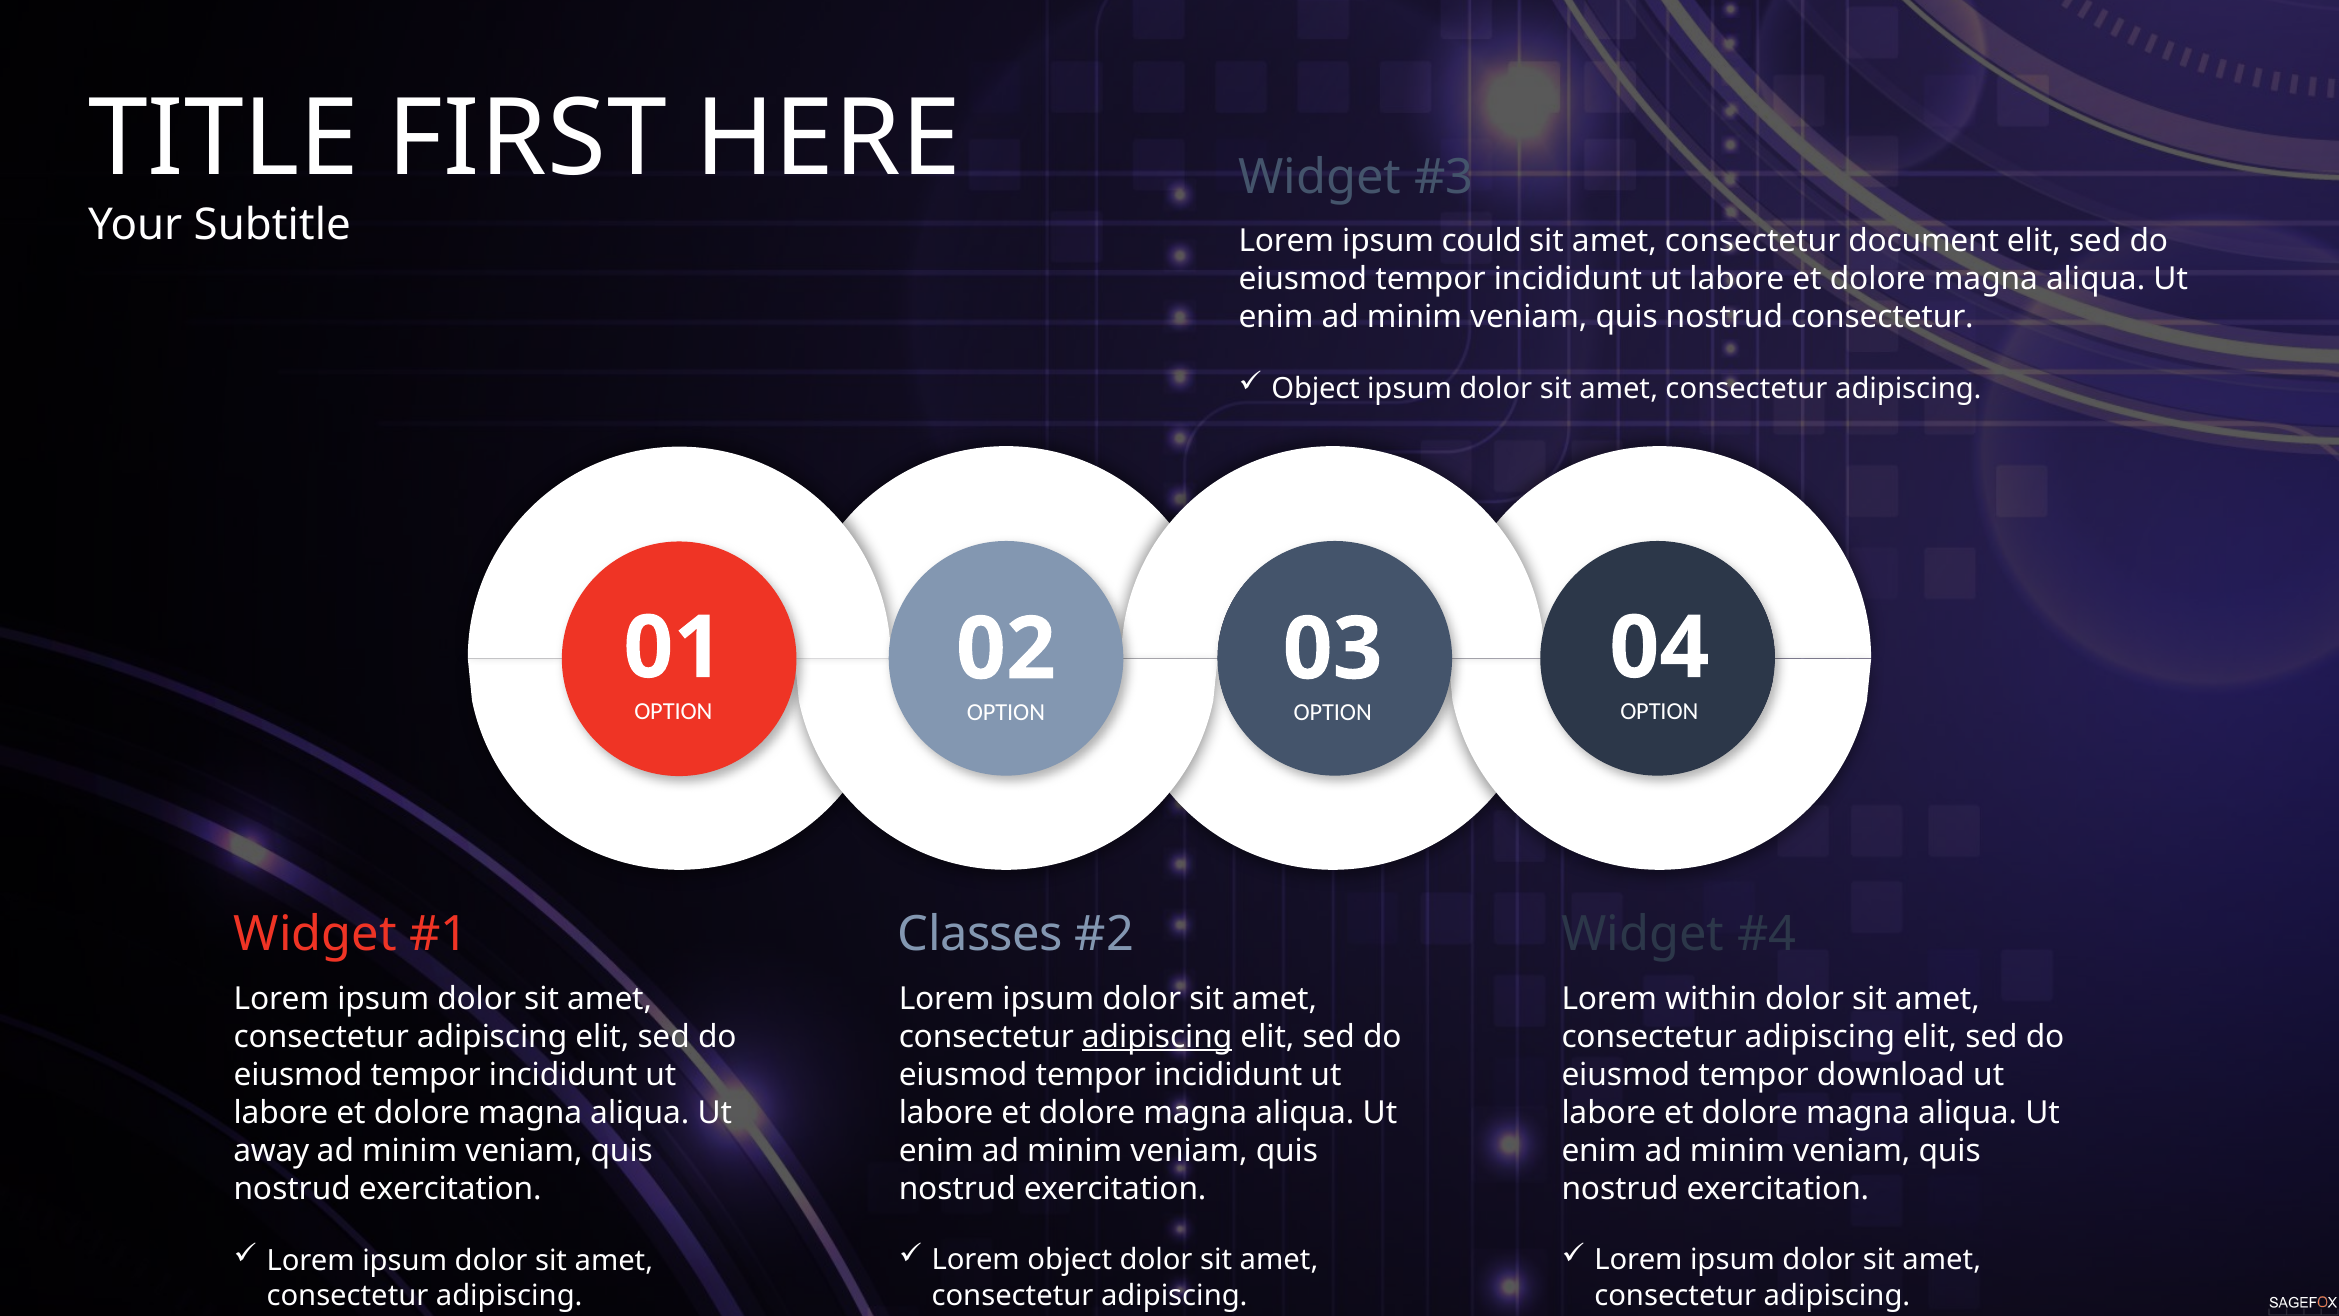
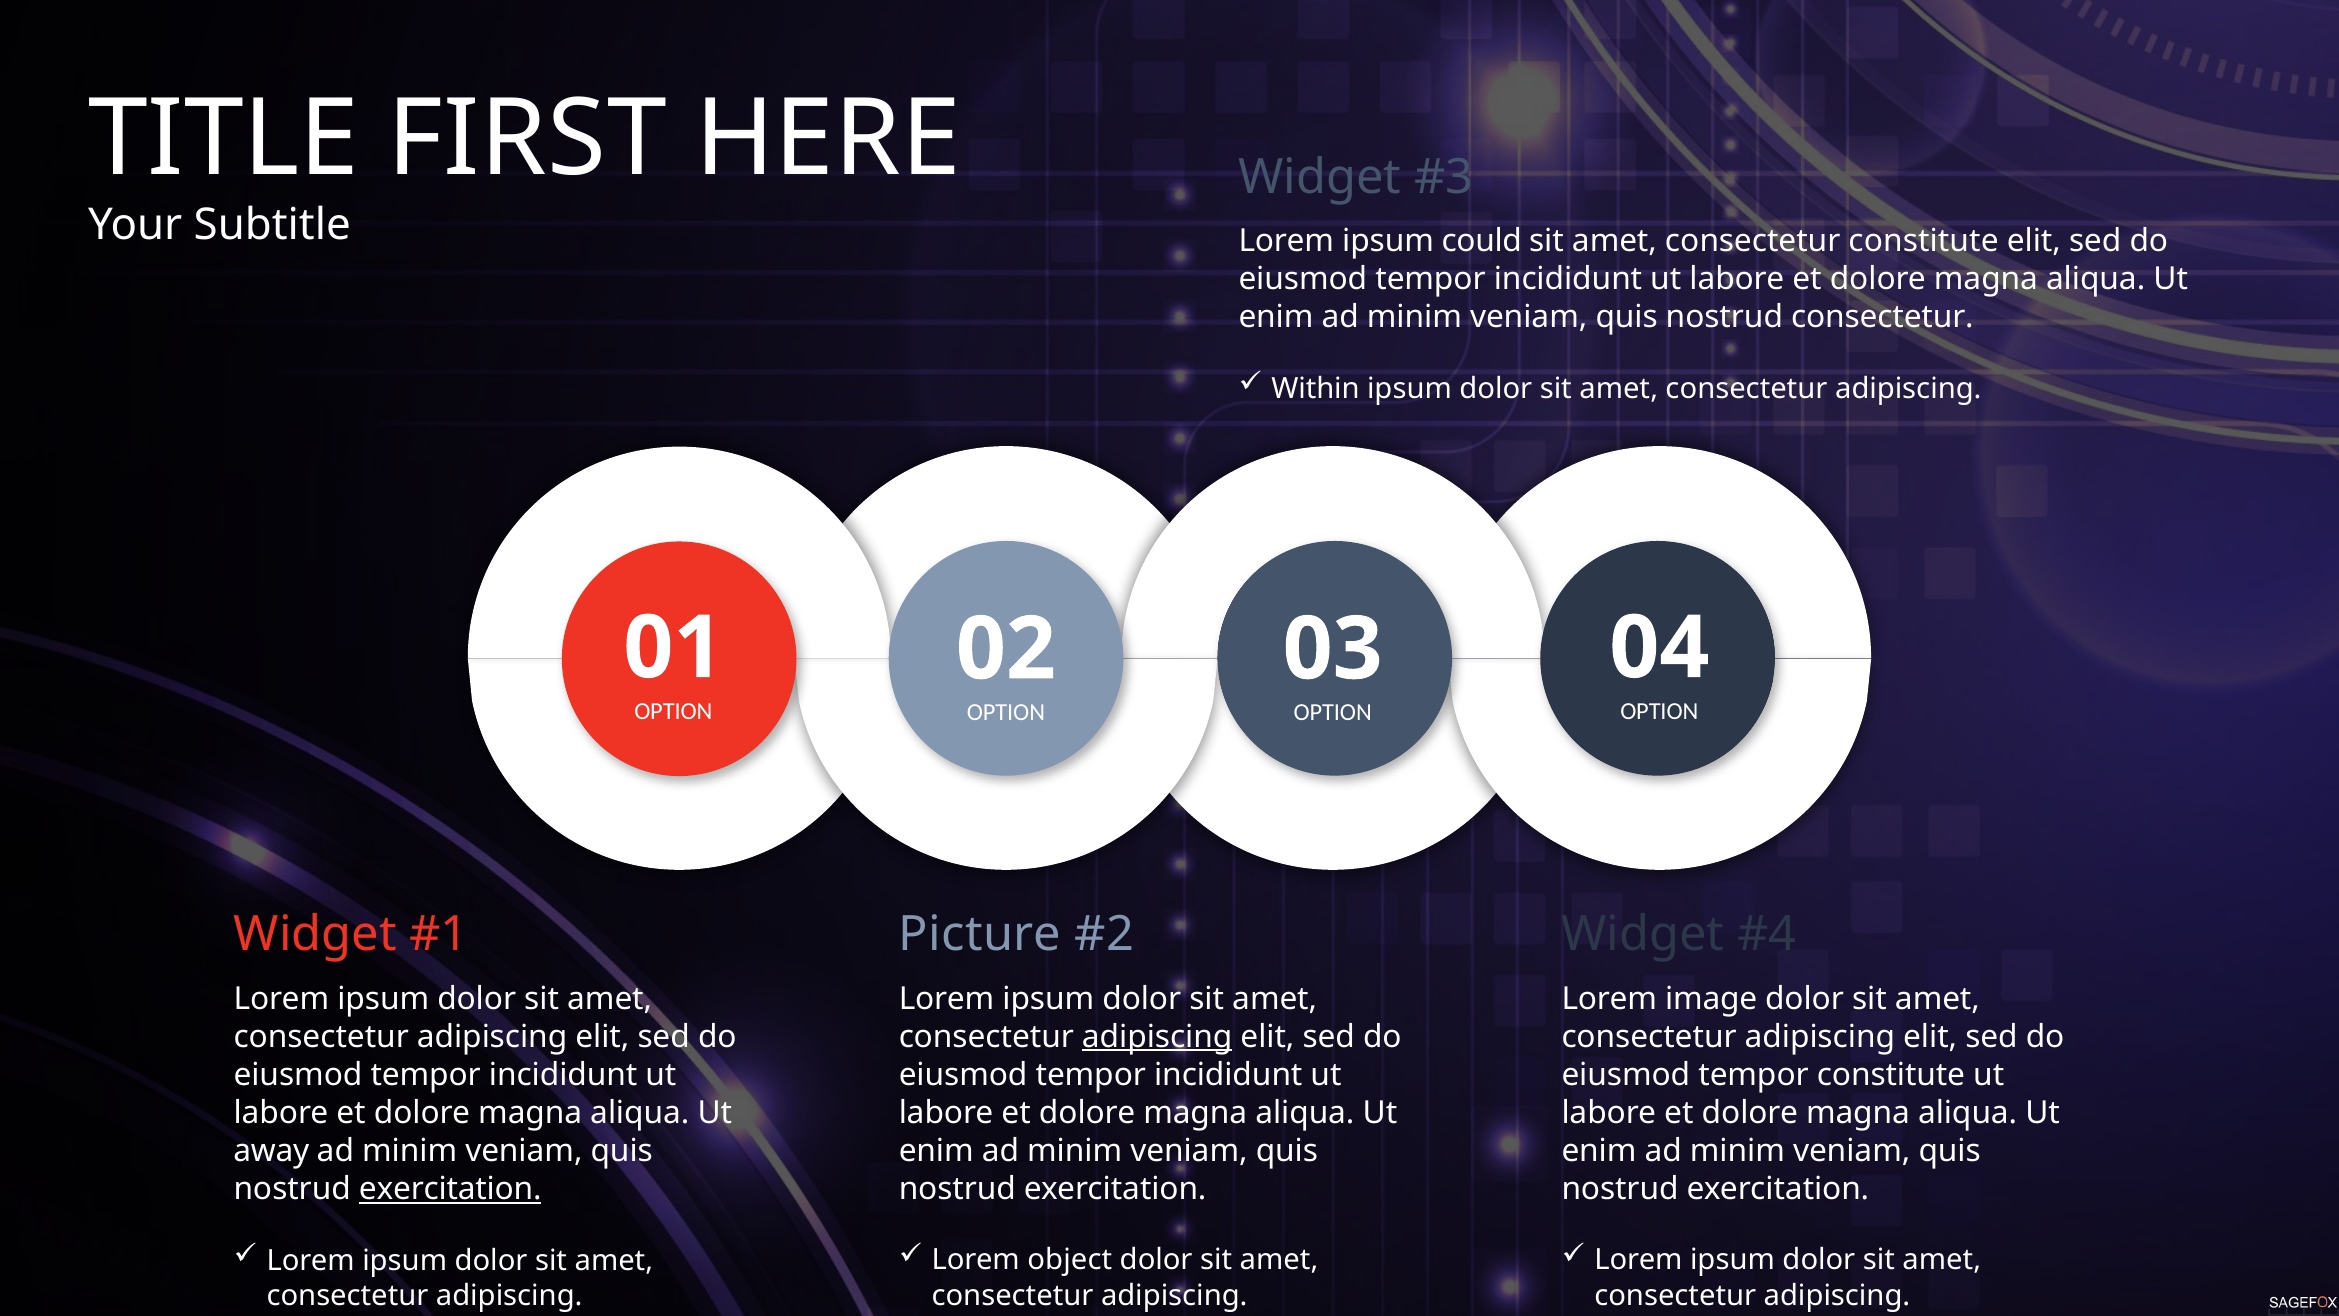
consectetur document: document -> constitute
Object at (1316, 389): Object -> Within
Classes: Classes -> Picture
within: within -> image
tempor download: download -> constitute
exercitation at (450, 1189) underline: none -> present
